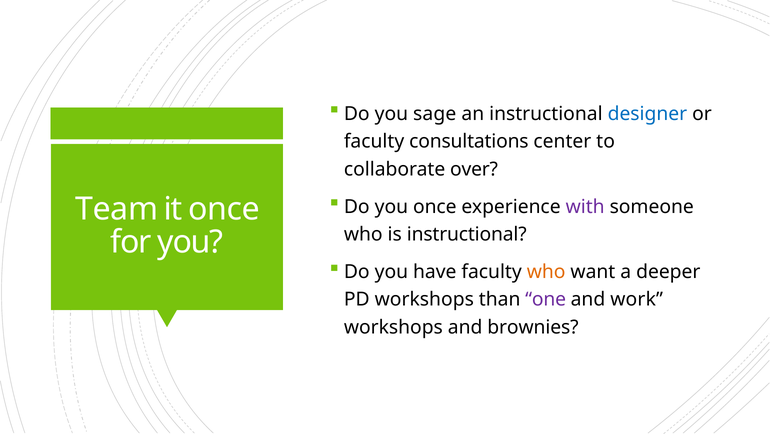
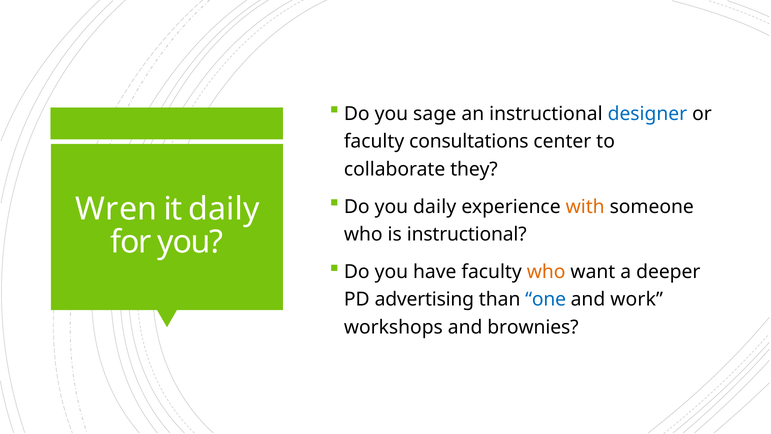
over: over -> they
you once: once -> daily
with colour: purple -> orange
Team: Team -> Wren
it once: once -> daily
PD workshops: workshops -> advertising
one colour: purple -> blue
